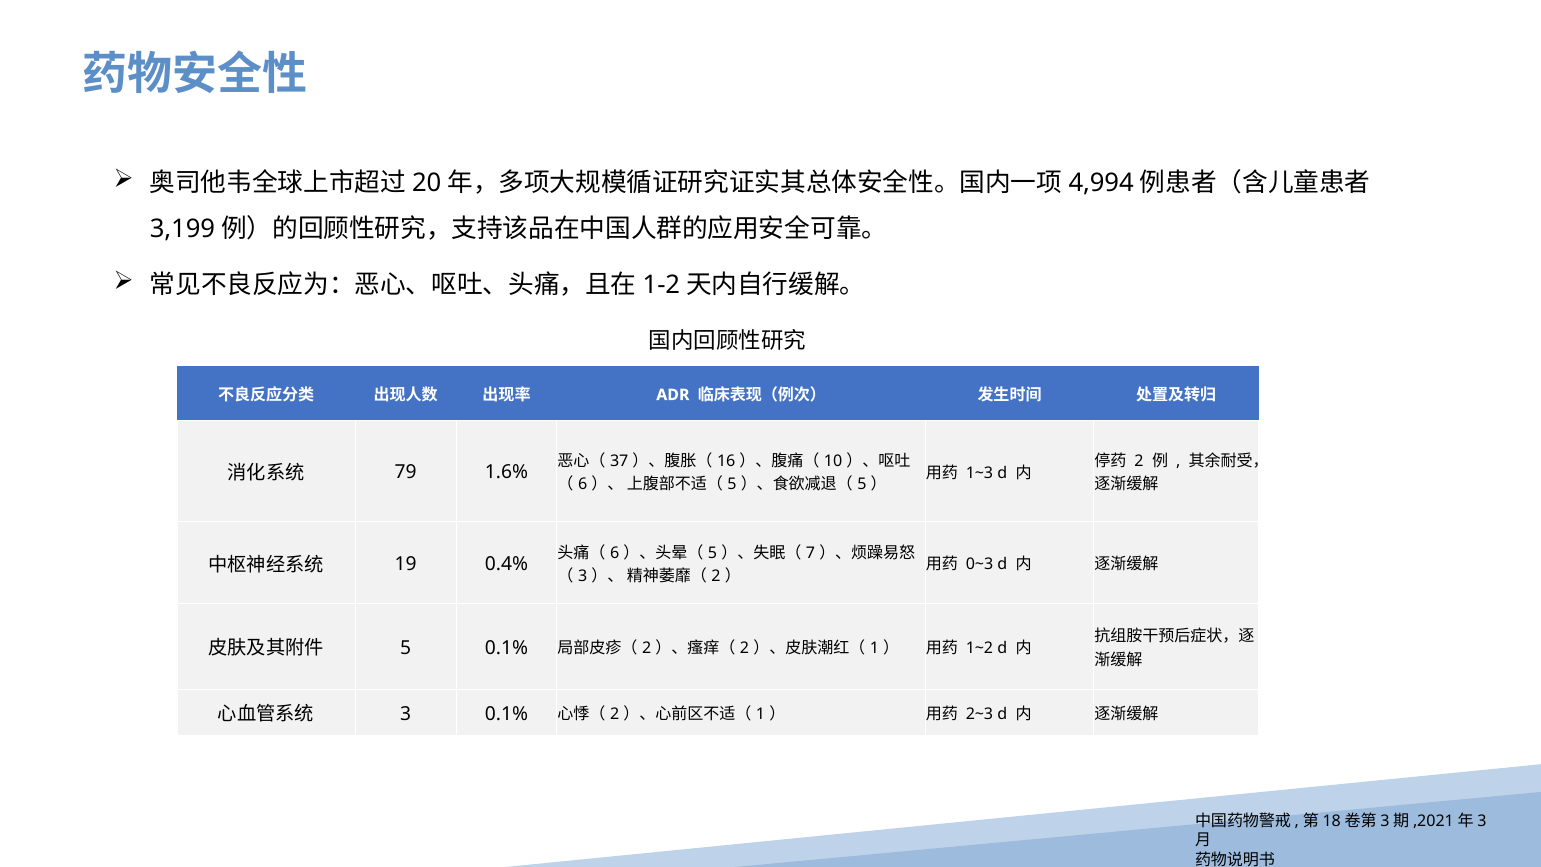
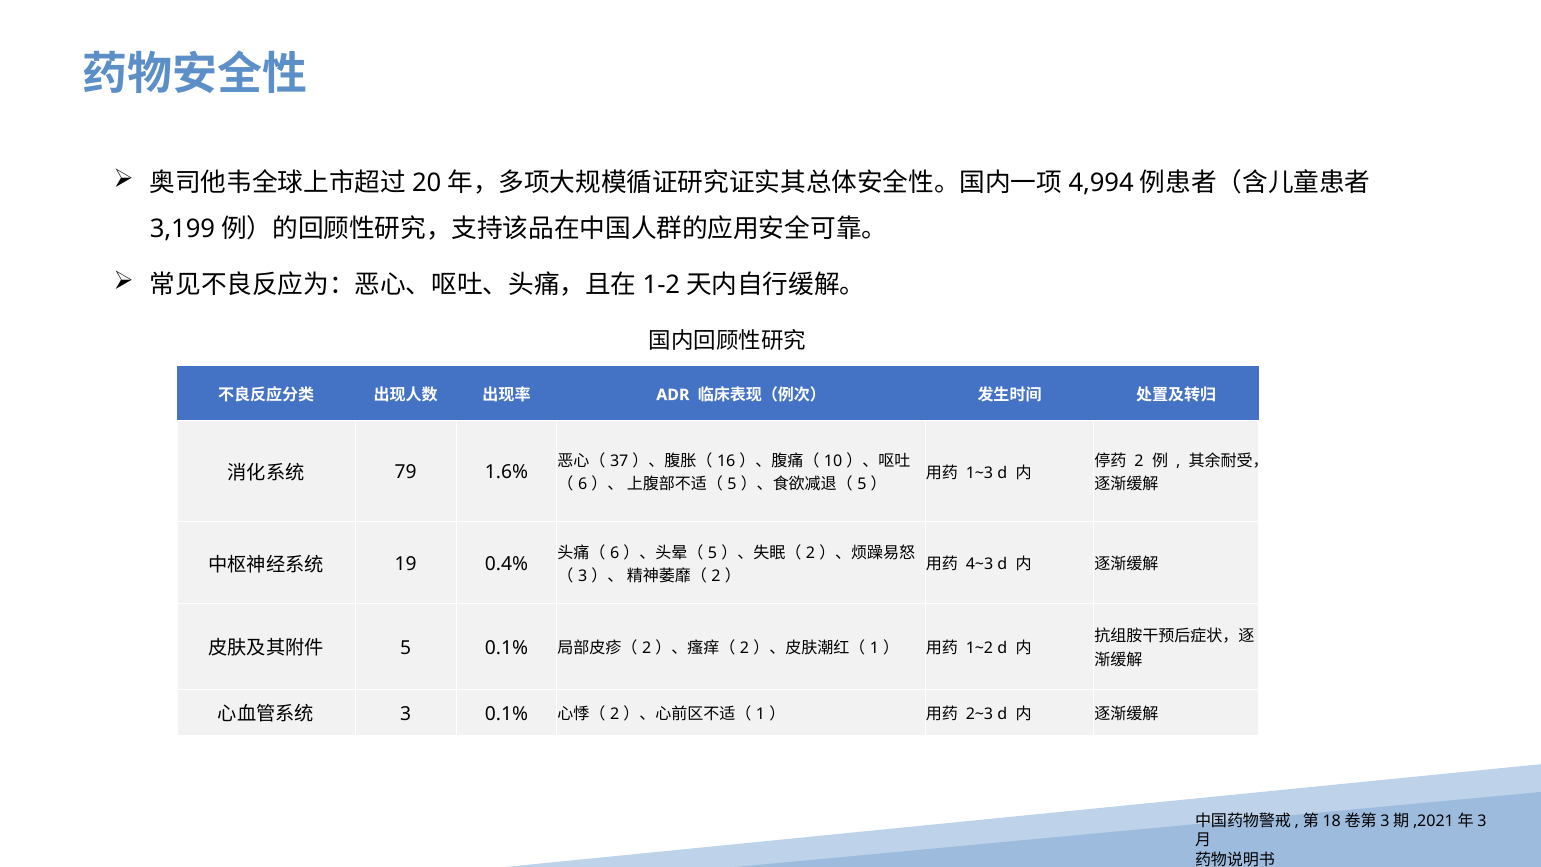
7 at (810, 553): 7 -> 2
0~3: 0~3 -> 4~3
